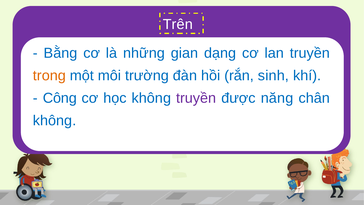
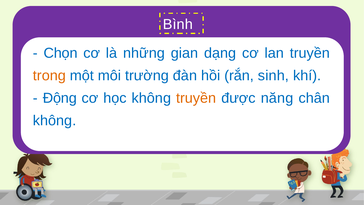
Trên: Trên -> Bình
Bằng: Bằng -> Chọn
Công: Công -> Động
truyền at (196, 98) colour: purple -> orange
